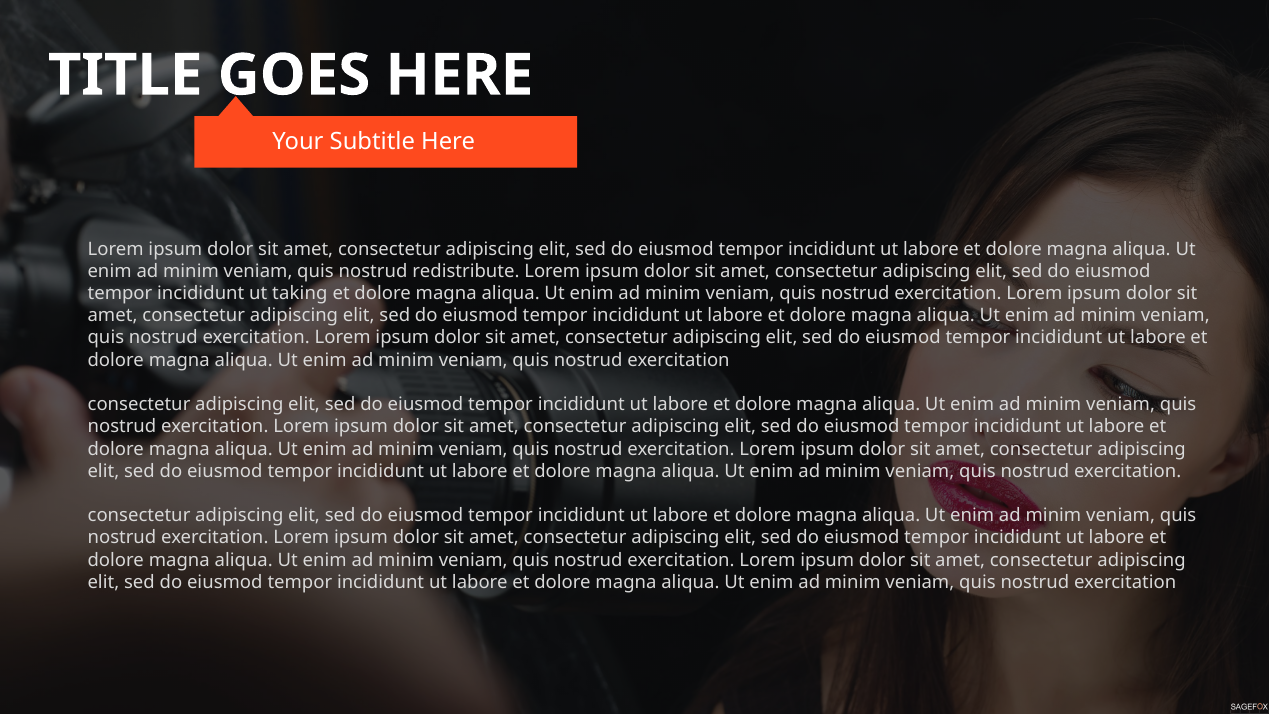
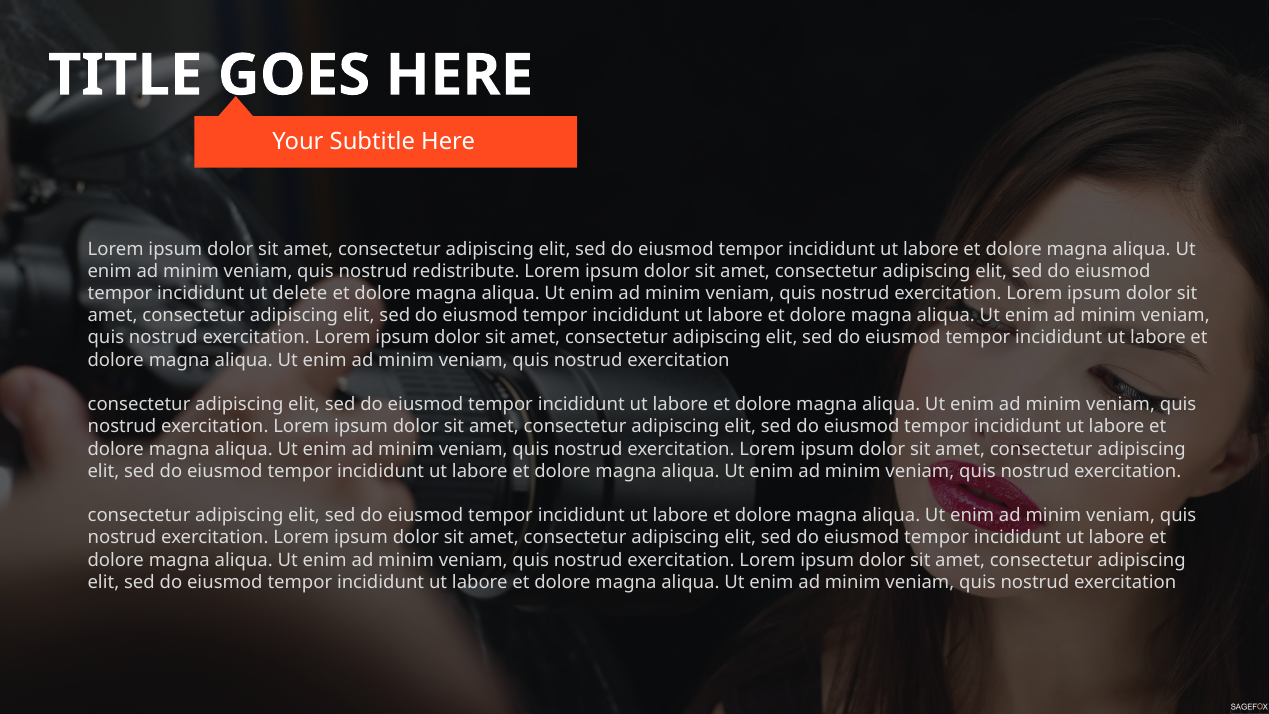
taking: taking -> delete
